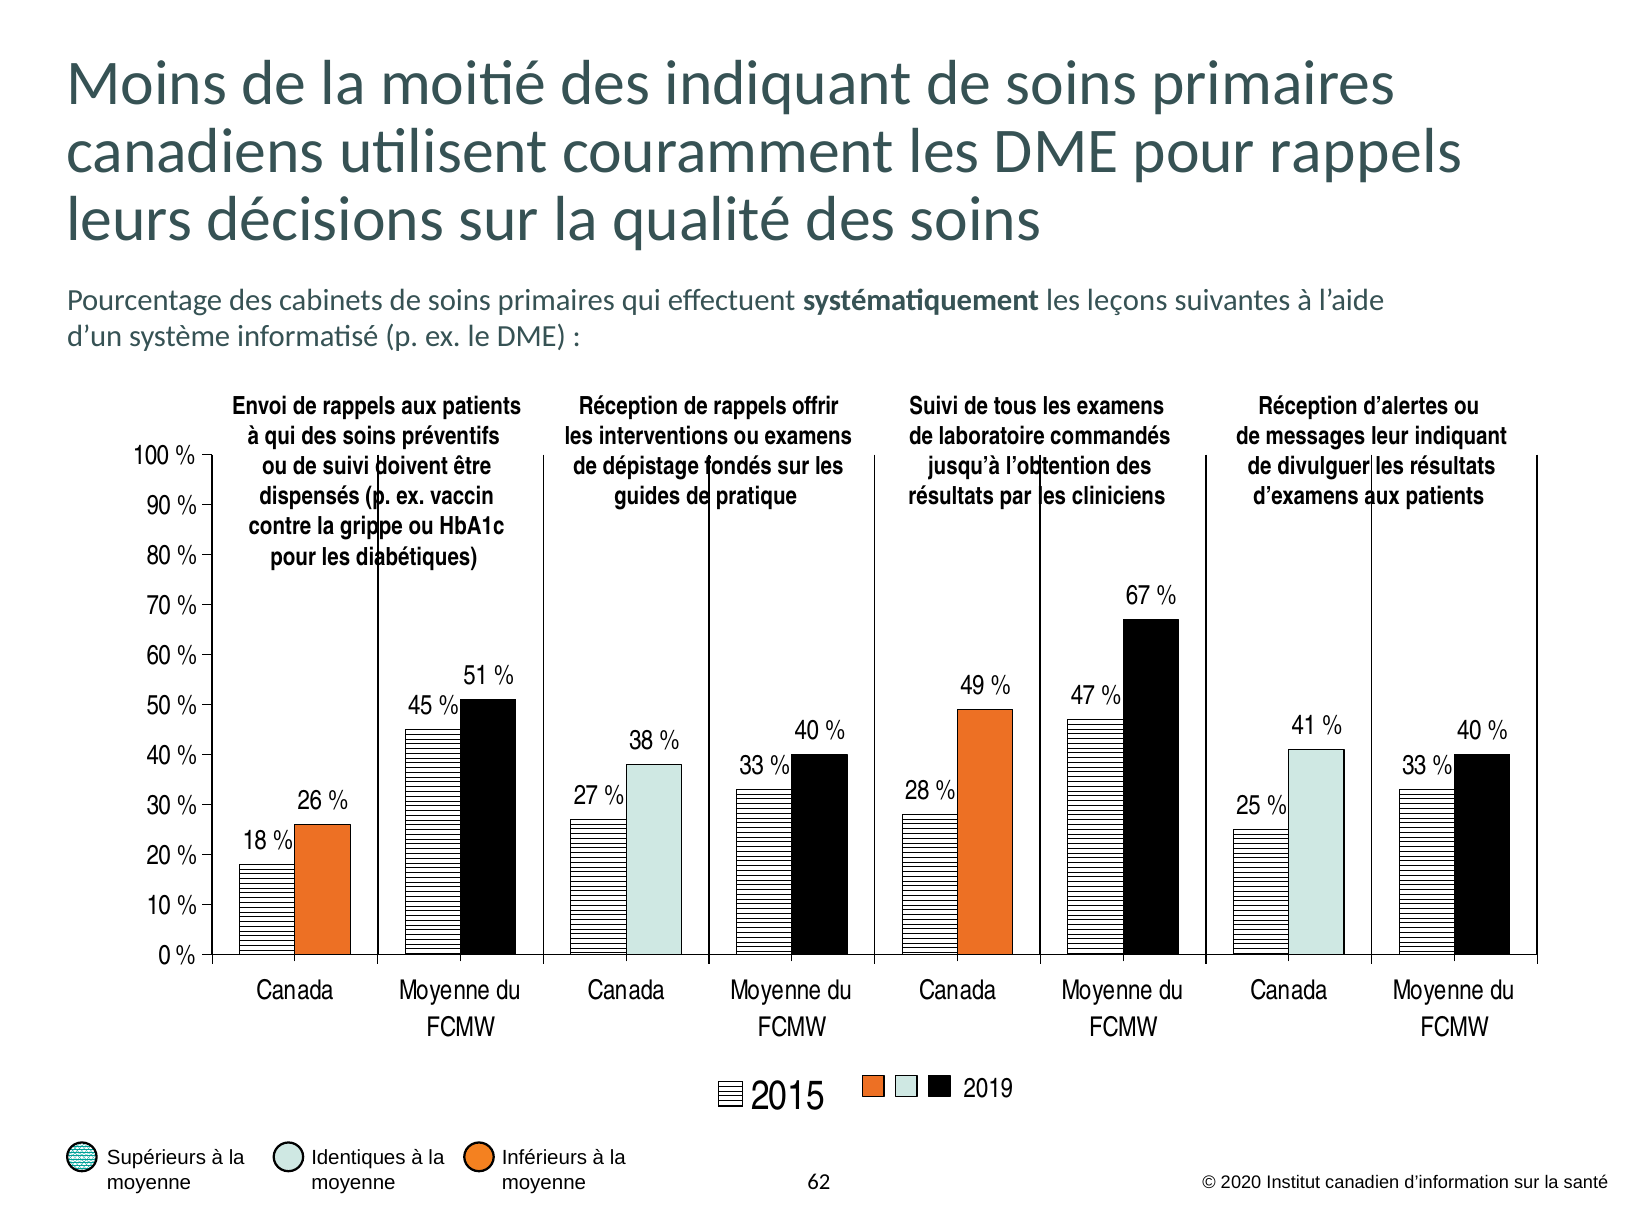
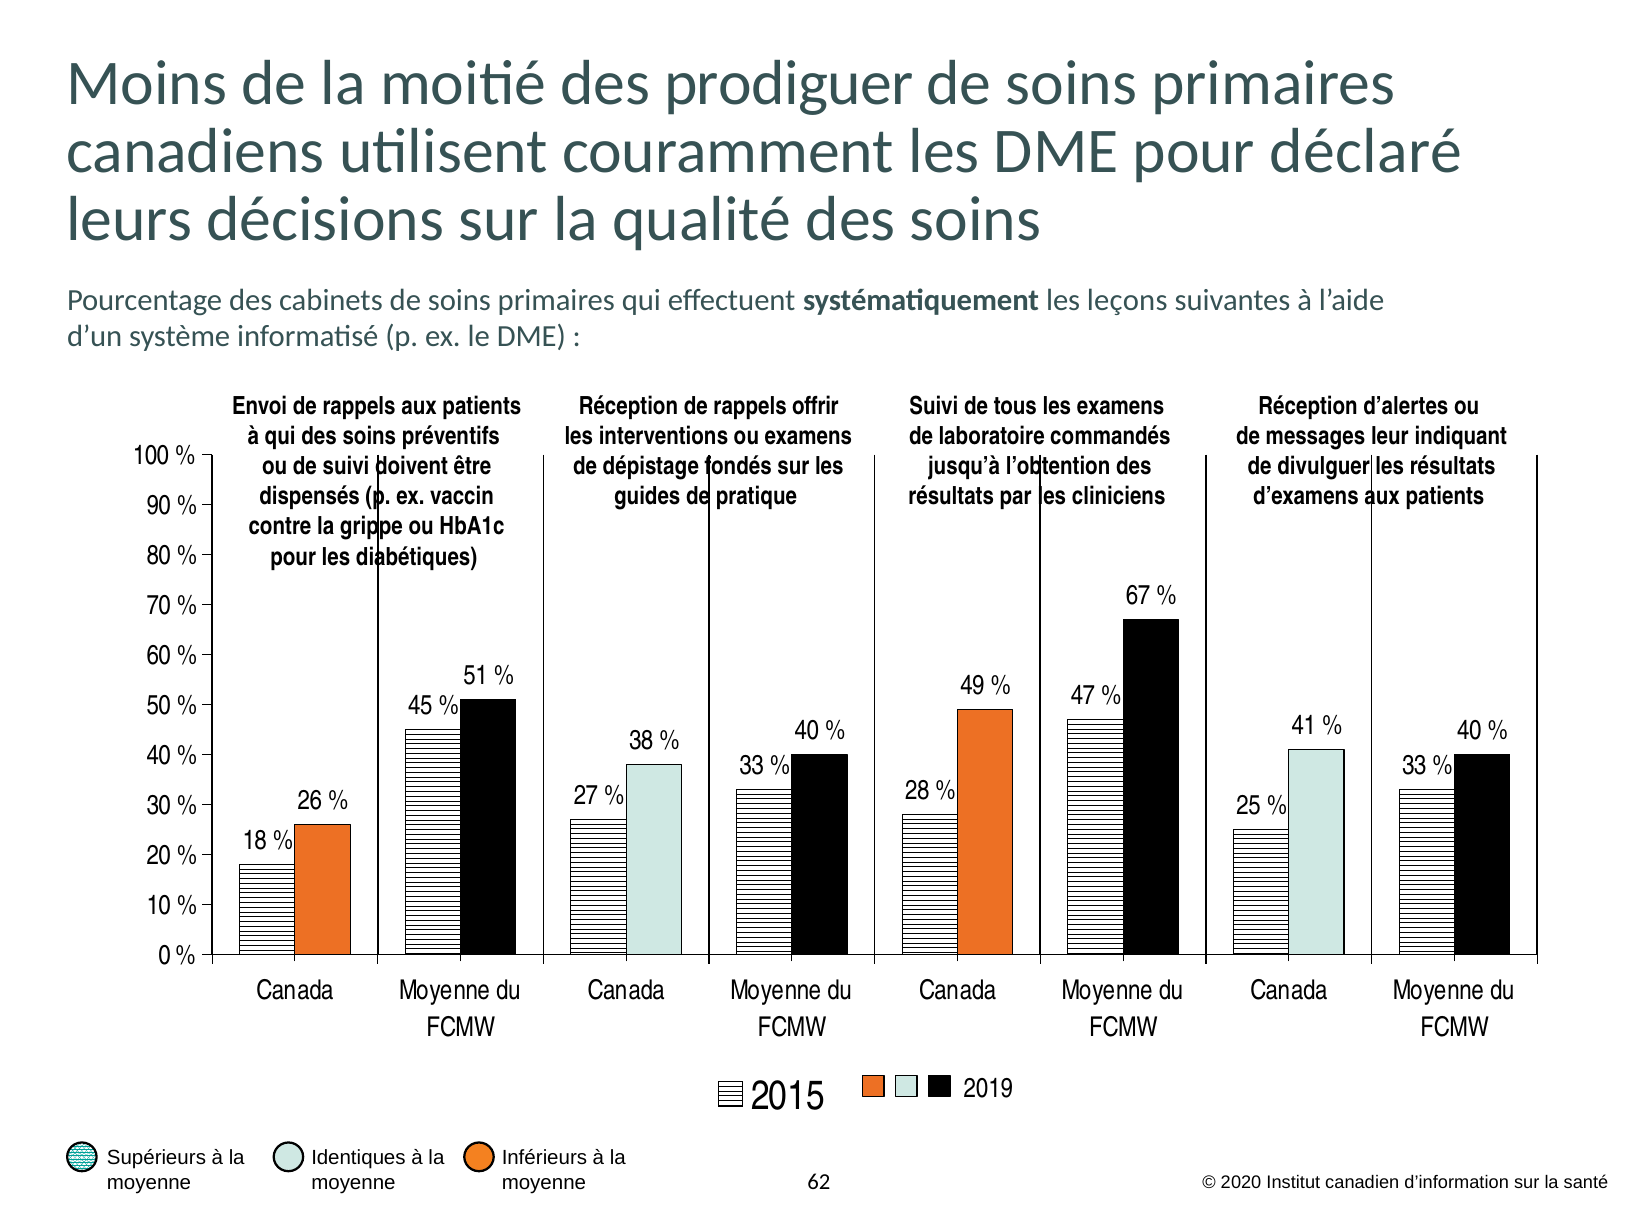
des indiquant: indiquant -> prodiguer
pour rappels: rappels -> déclaré
